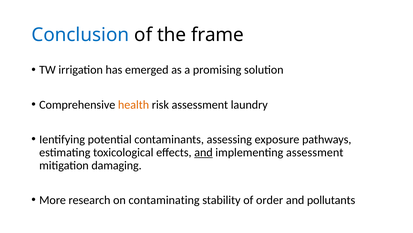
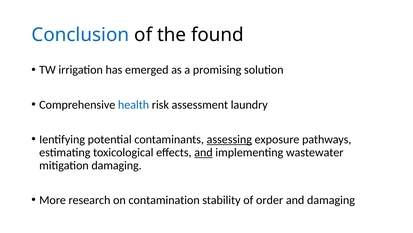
frame: frame -> found
health colour: orange -> blue
assessing underline: none -> present
implementing assessment: assessment -> wastewater
contaminating: contaminating -> contamination
and pollutants: pollutants -> damaging
